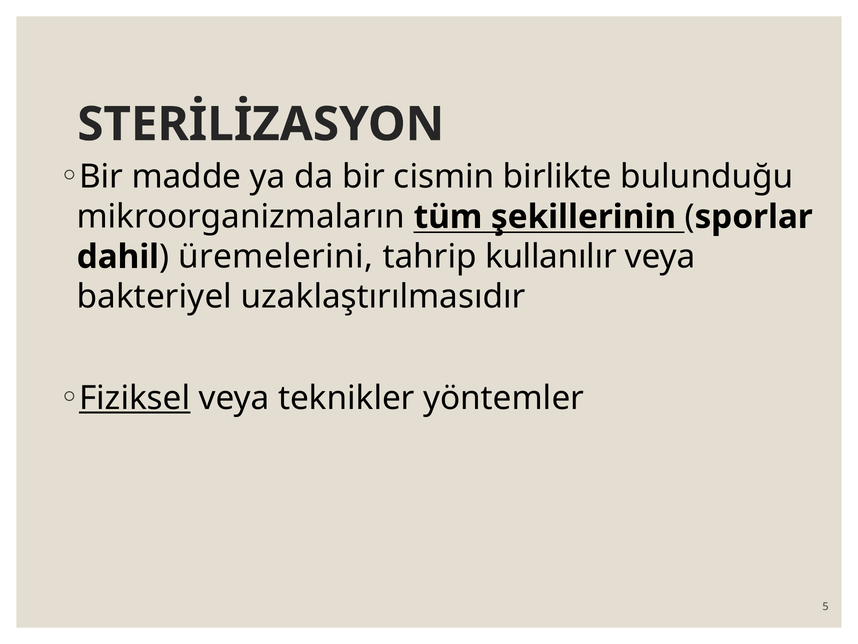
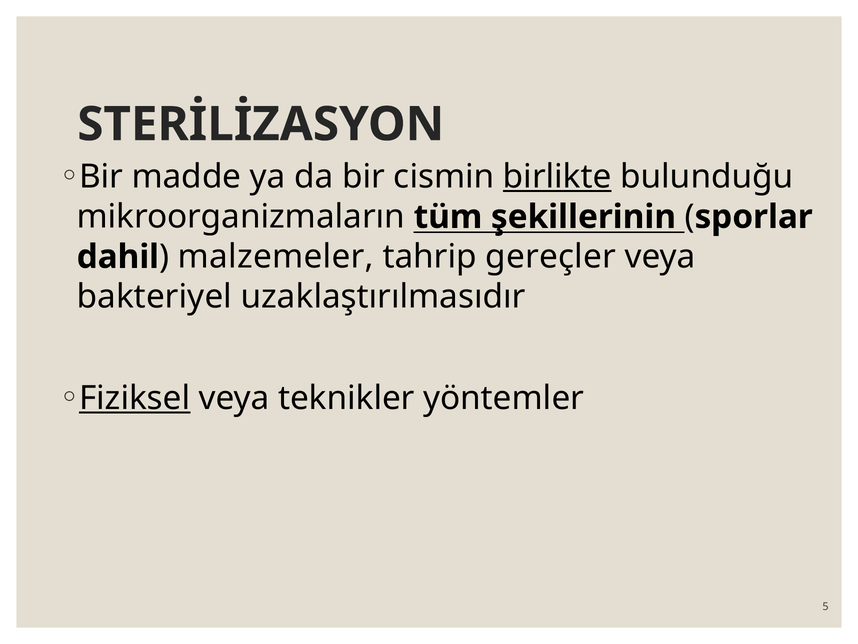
birlikte underline: none -> present
üremelerini: üremelerini -> malzemeler
kullanılır: kullanılır -> gereçler
